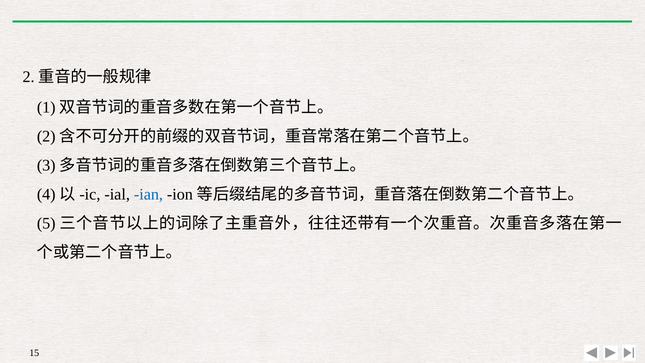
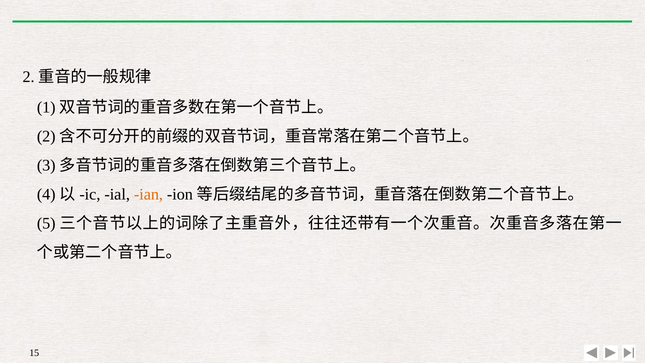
ian colour: blue -> orange
